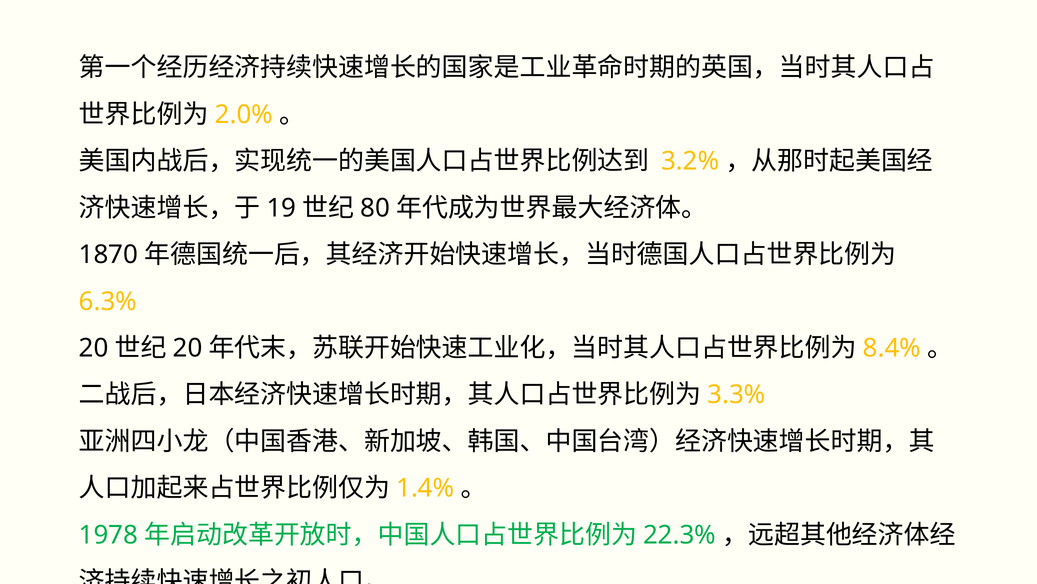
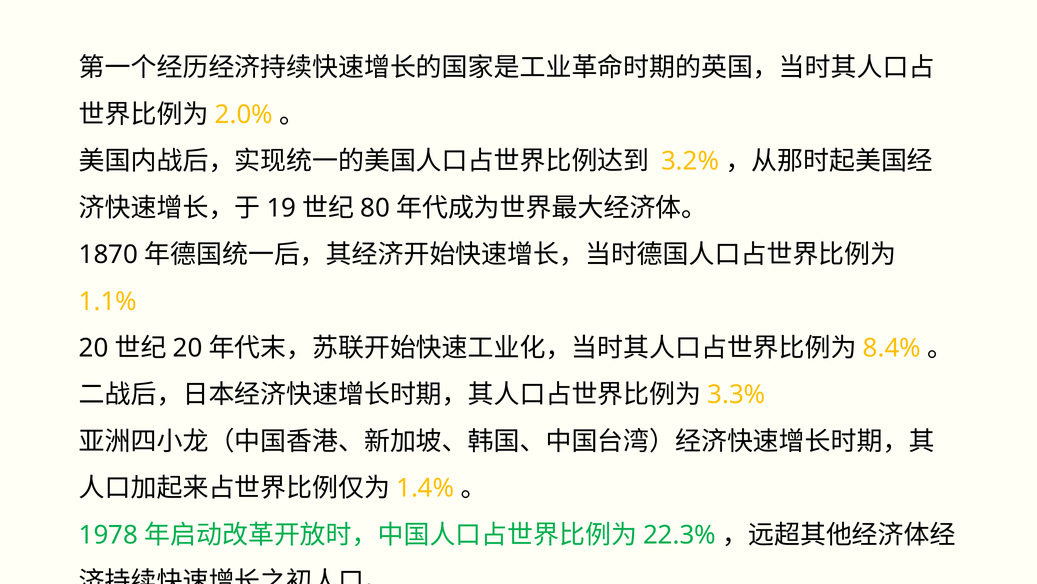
6.3%: 6.3% -> 1.1%
